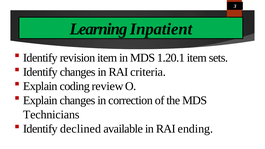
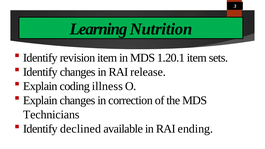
Inpatient: Inpatient -> Nutrition
criteria: criteria -> release
review: review -> illness
